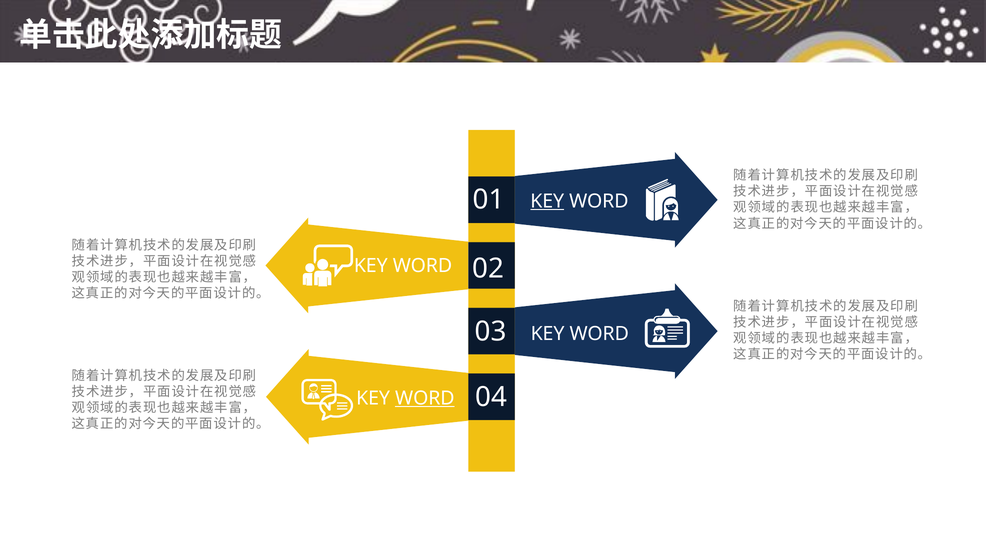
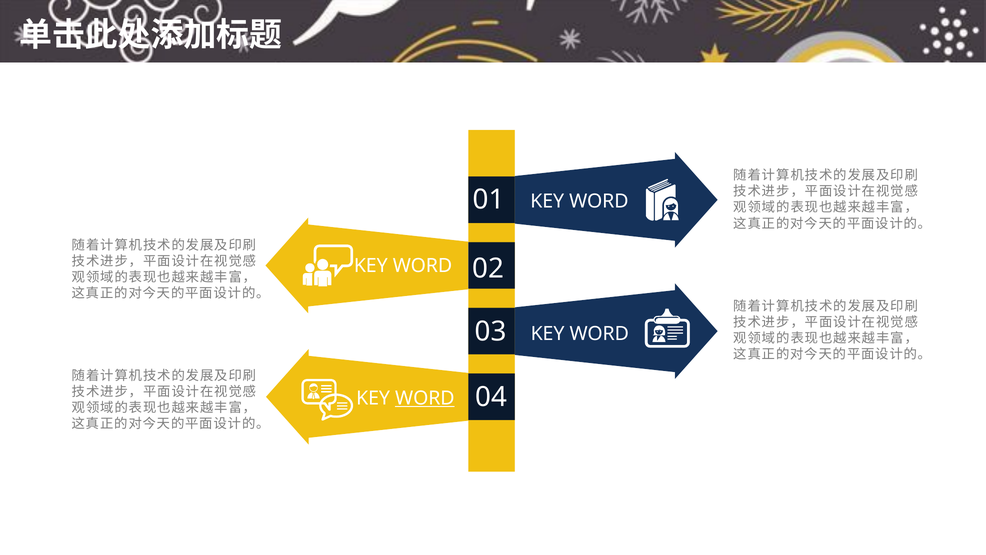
KEY at (547, 201) underline: present -> none
